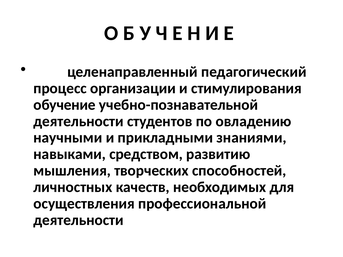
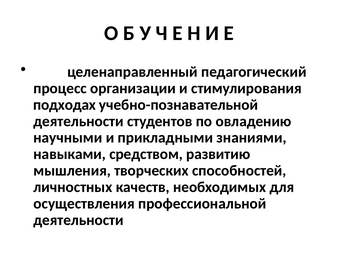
обучение: обучение -> подходах
